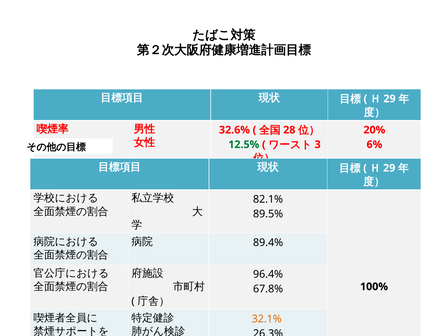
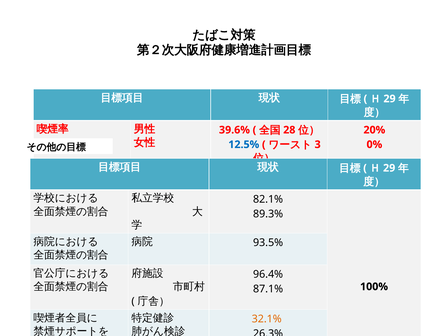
32.6%: 32.6% -> 39.6%
12.5% colour: green -> blue
6%: 6% -> 0%
89.5%: 89.5% -> 89.3%
89.4%: 89.4% -> 93.5%
67.8%: 67.8% -> 87.1%
